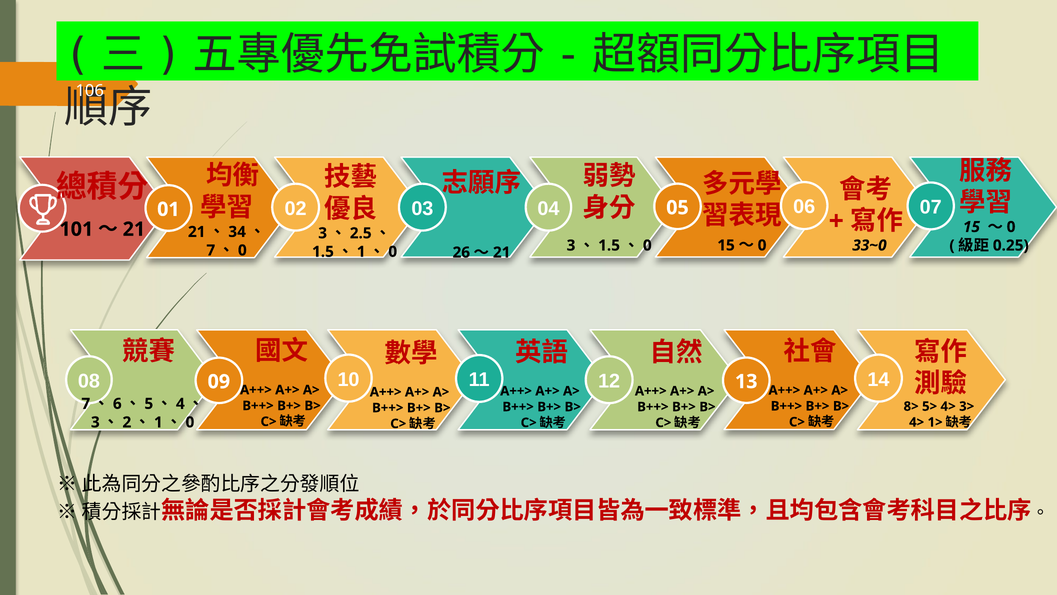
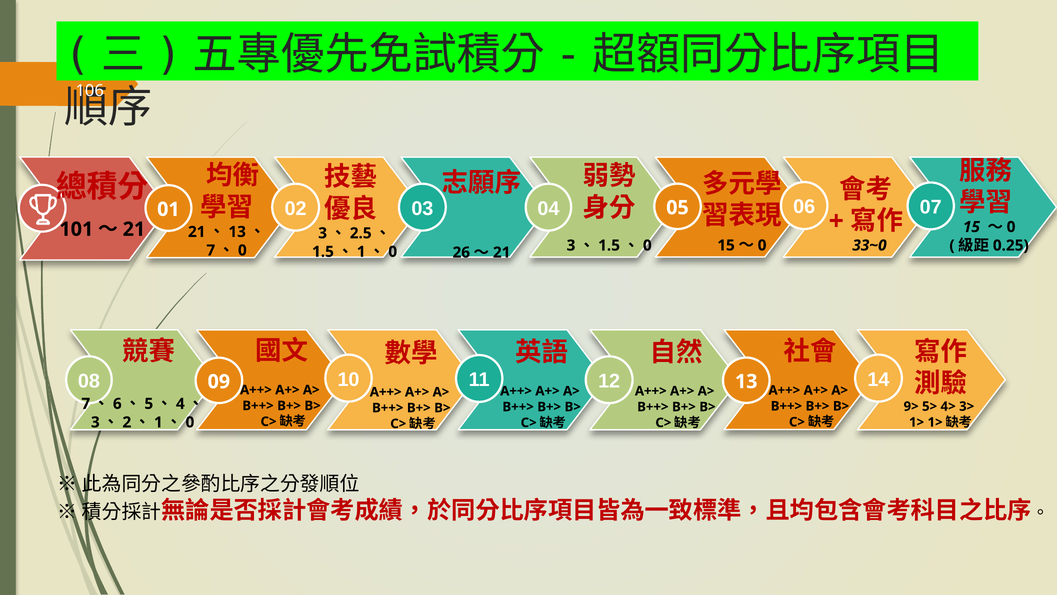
34 at (237, 232): 34 -> 13
8>: 8> -> 9>
4> at (917, 422): 4> -> 1>
